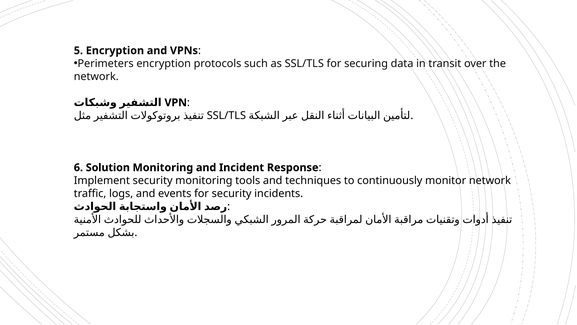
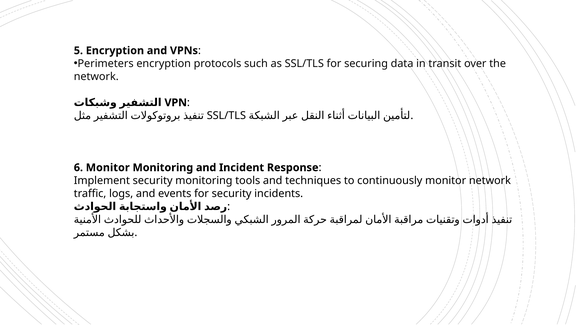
6 Solution: Solution -> Monitor
